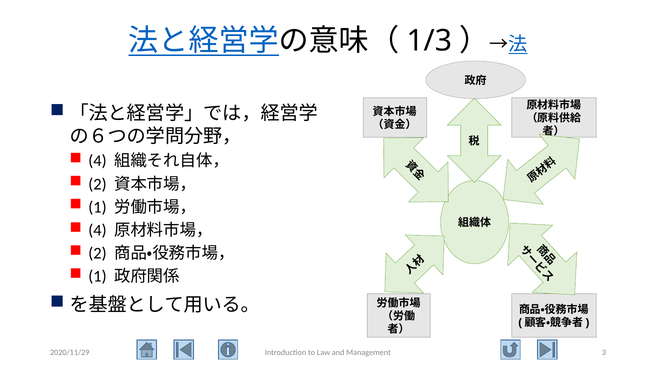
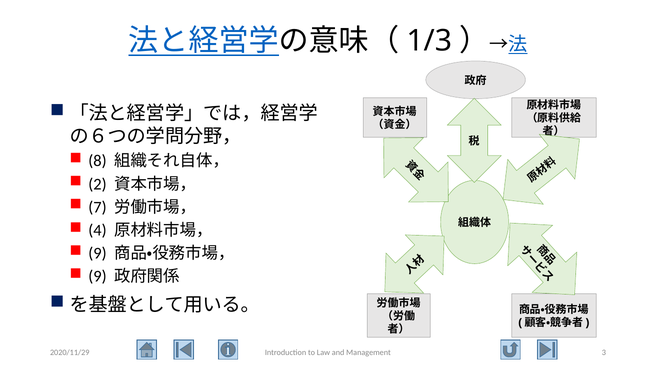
4 at (97, 161): 4 -> 8
1 at (97, 207): 1 -> 7
2 at (97, 253): 2 -> 9
1 at (97, 276): 1 -> 9
